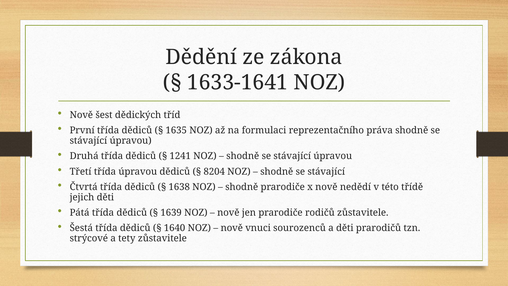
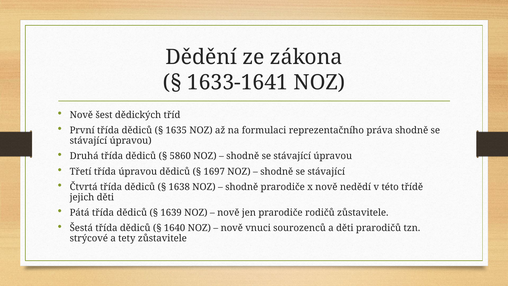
1241: 1241 -> 5860
8204: 8204 -> 1697
